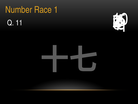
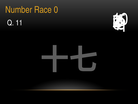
Race 1: 1 -> 0
